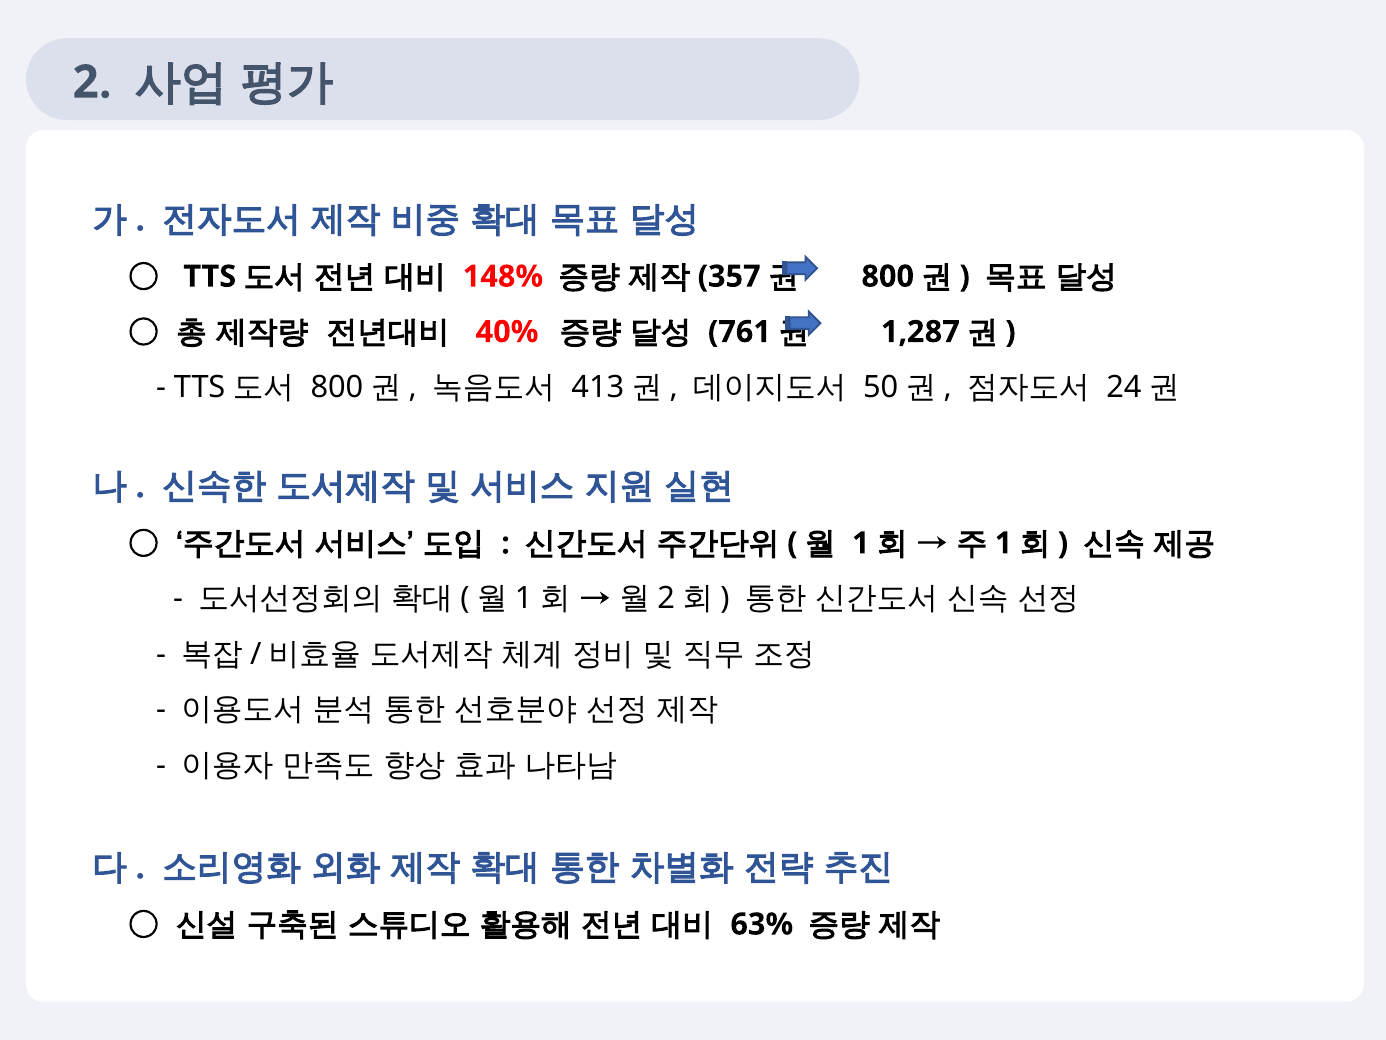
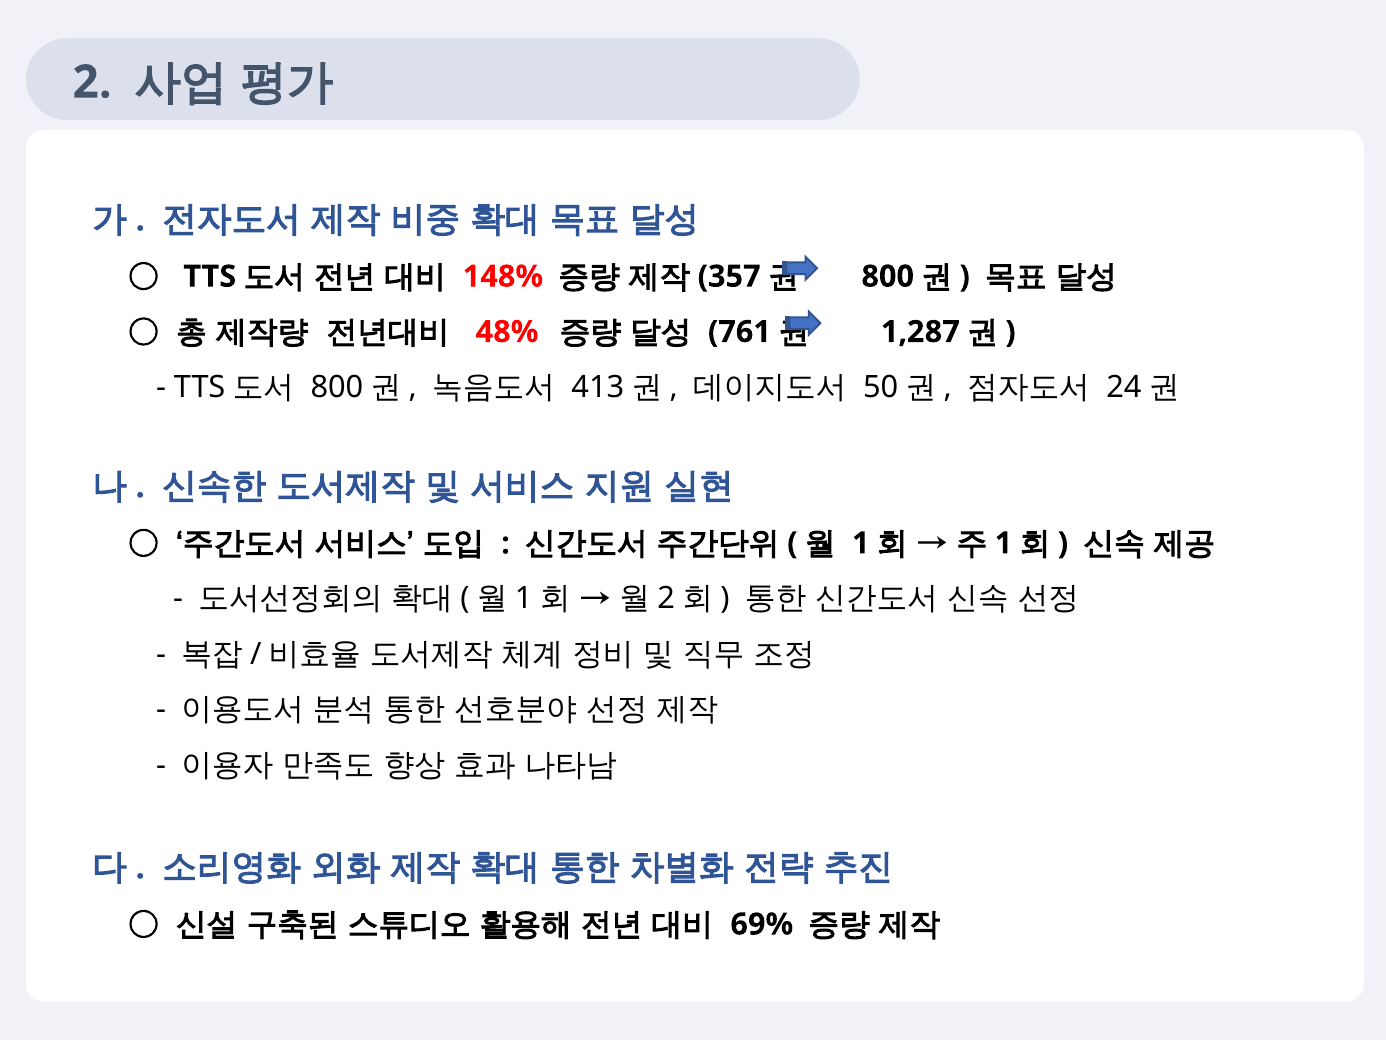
40%: 40% -> 48%
63%: 63% -> 69%
